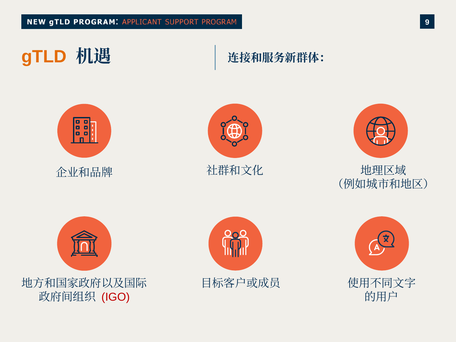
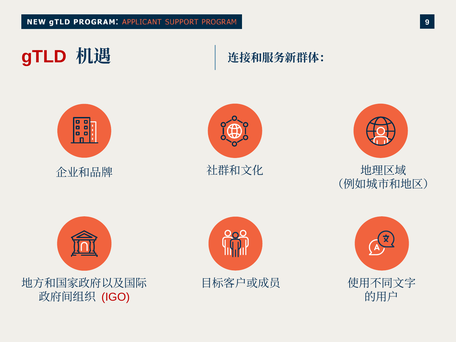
gTLD colour: orange -> red
